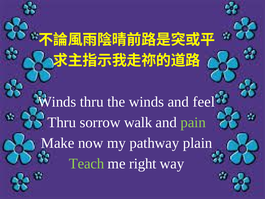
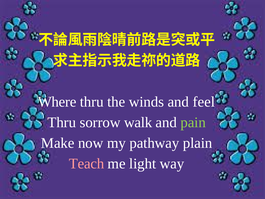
Winds at (57, 102): Winds -> Where
Teach colour: light green -> pink
right: right -> light
